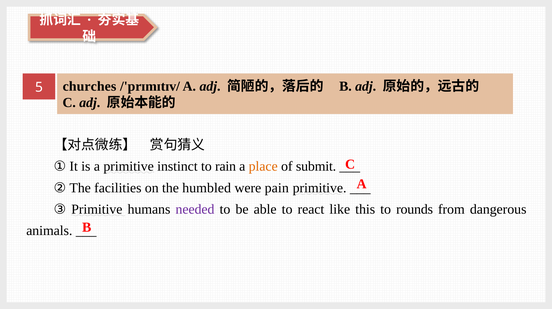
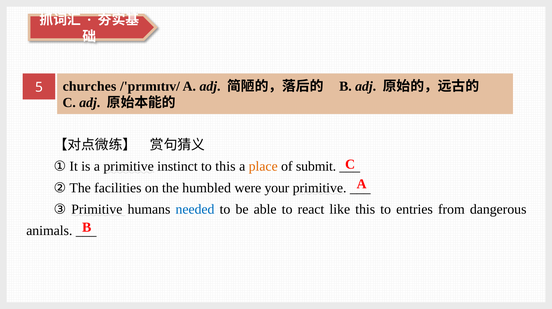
to rain: rain -> this
pain: pain -> your
needed colour: purple -> blue
rounds: rounds -> entries
